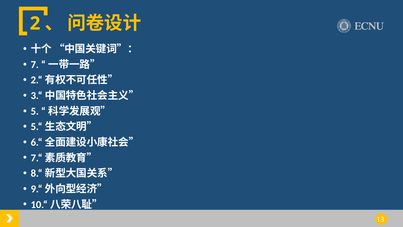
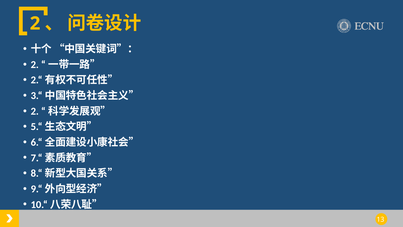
7 at (35, 65): 7 -> 2
5 at (35, 111): 5 -> 2
